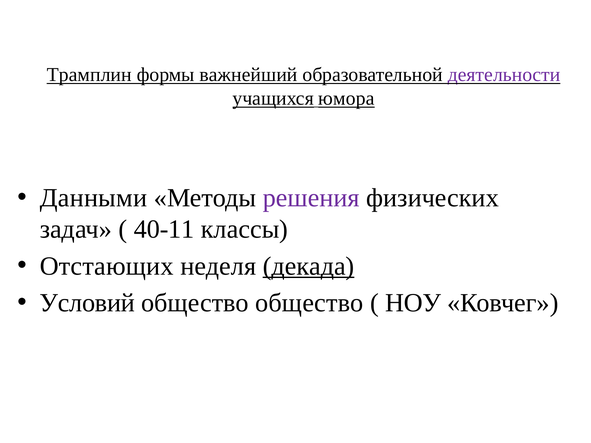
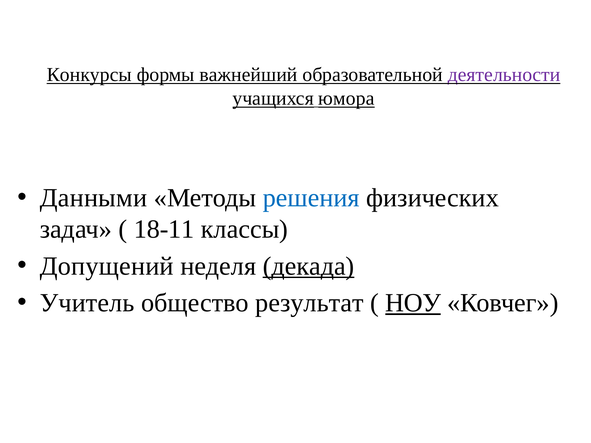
Трамплин: Трамплин -> Конкурсы
решения colour: purple -> blue
40-11: 40-11 -> 18-11
Отстающих: Отстающих -> Допущений
Условий: Условий -> Учитель
общество общество: общество -> результат
НОУ underline: none -> present
